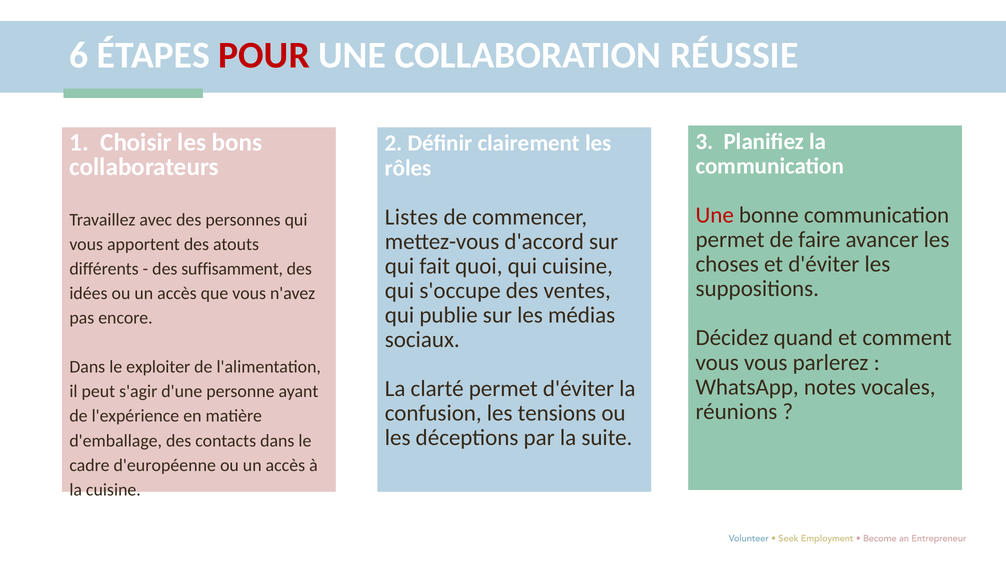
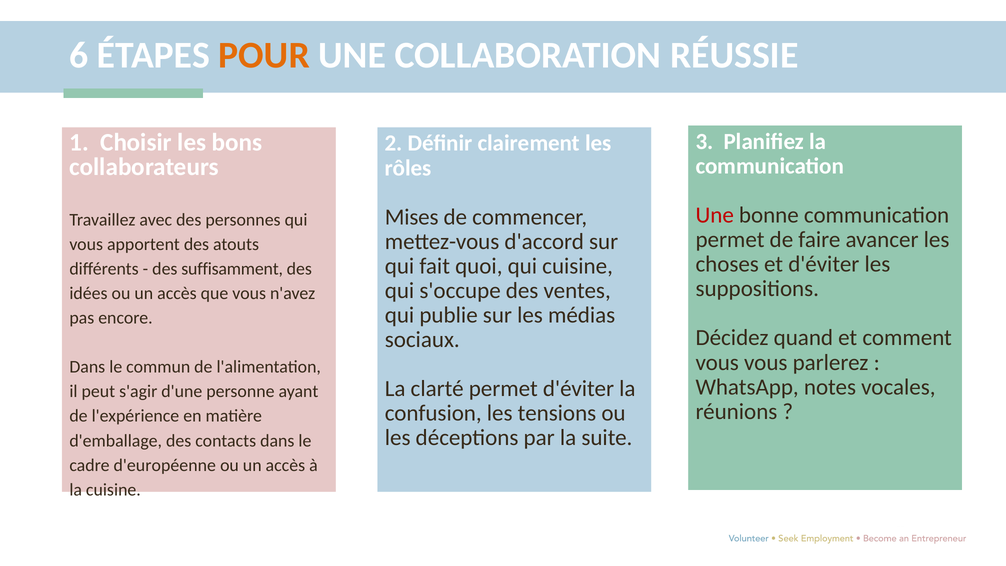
POUR colour: red -> orange
Listes: Listes -> Mises
exploiter: exploiter -> commun
